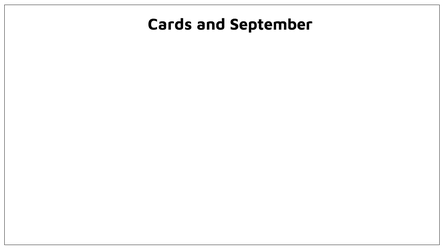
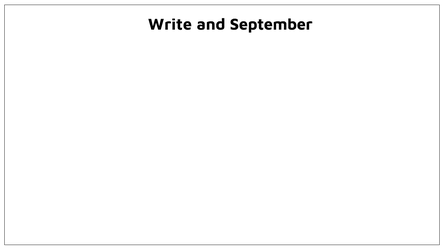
Cards: Cards -> Write
